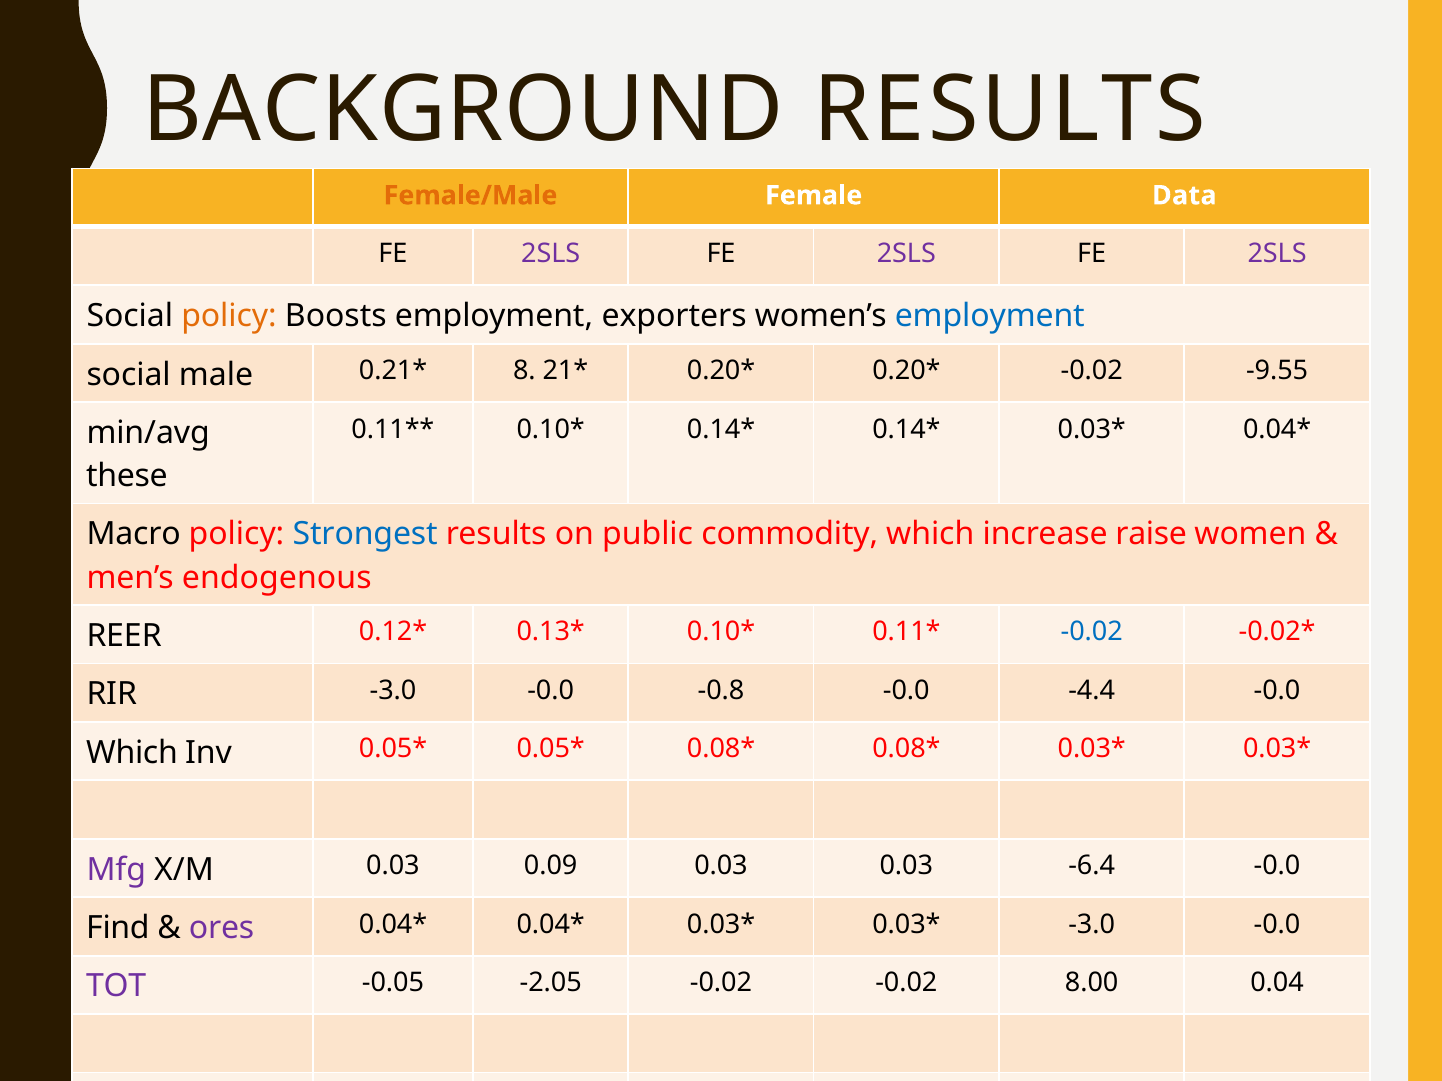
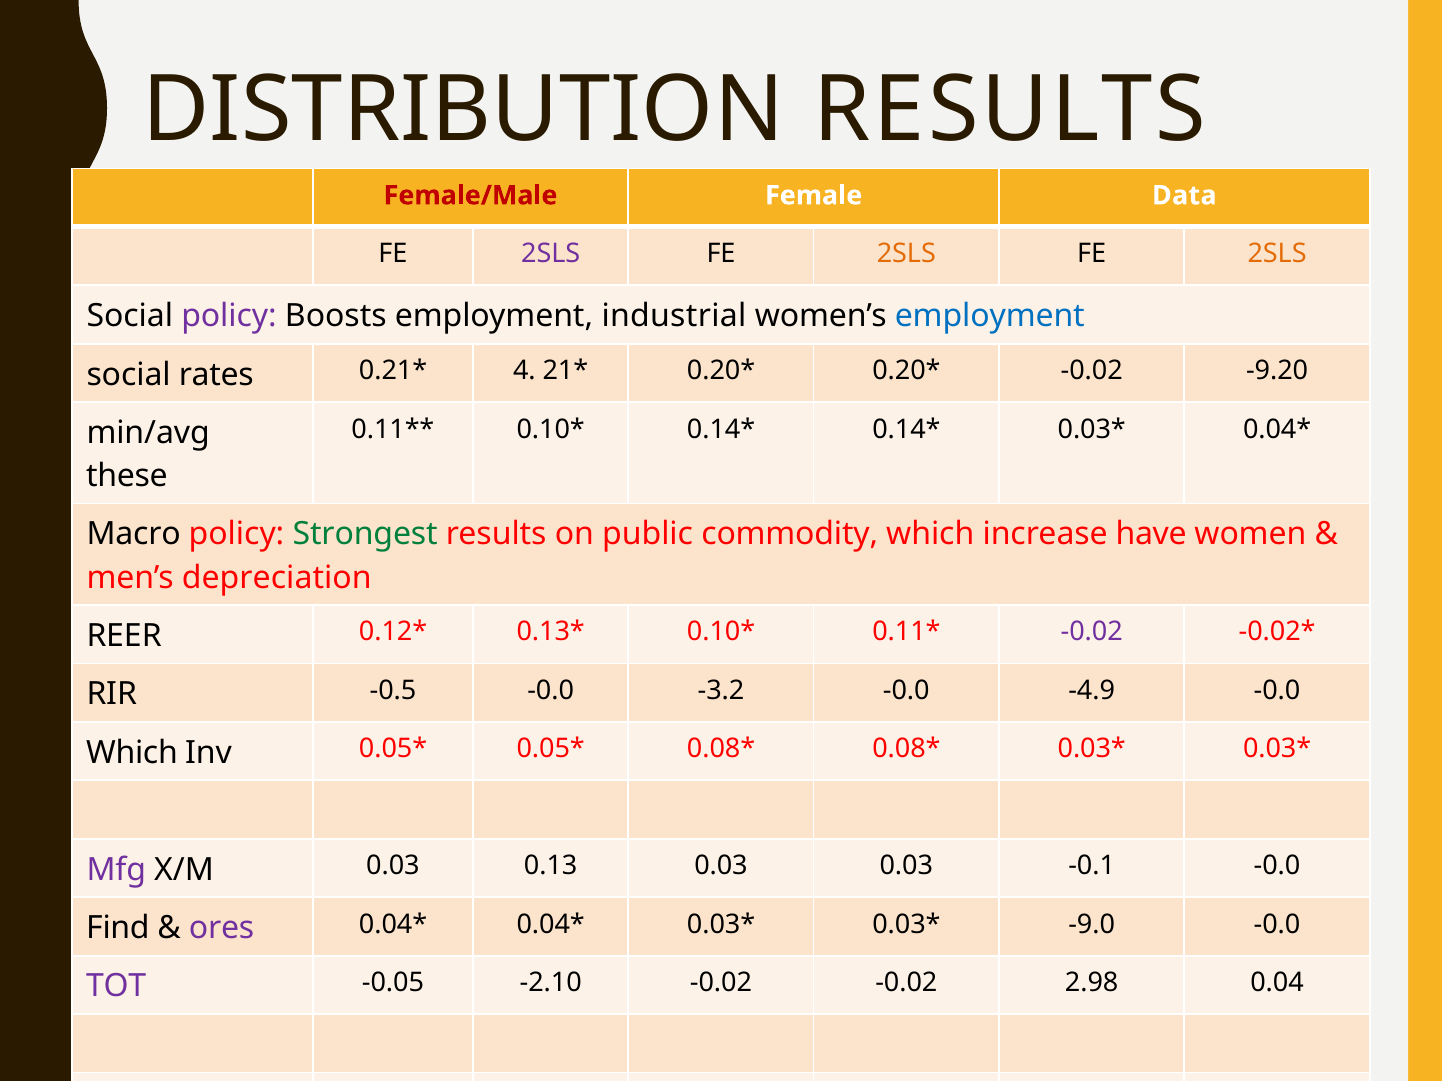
BACKGROUND: BACKGROUND -> DISTRIBUTION
Female/Male colour: orange -> red
2SLS at (906, 254) colour: purple -> orange
2SLS at (1277, 254) colour: purple -> orange
policy at (229, 316) colour: orange -> purple
exporters: exporters -> industrial
male: male -> rates
8: 8 -> 4
-9.55: -9.55 -> -9.20
Strongest colour: blue -> green
raise: raise -> have
endogenous: endogenous -> depreciation
-0.02 at (1092, 632) colour: blue -> purple
RIR -3.0: -3.0 -> -0.5
-0.8: -0.8 -> -3.2
-4.4: -4.4 -> -4.9
0.09: 0.09 -> 0.13
-6.4: -6.4 -> -0.1
-3.0 at (1092, 925): -3.0 -> -9.0
-2.05: -2.05 -> -2.10
8.00: 8.00 -> 2.98
